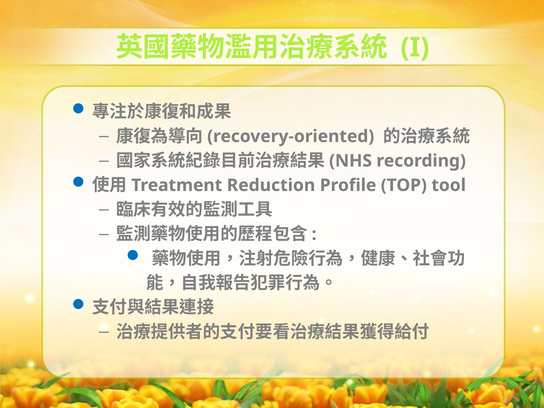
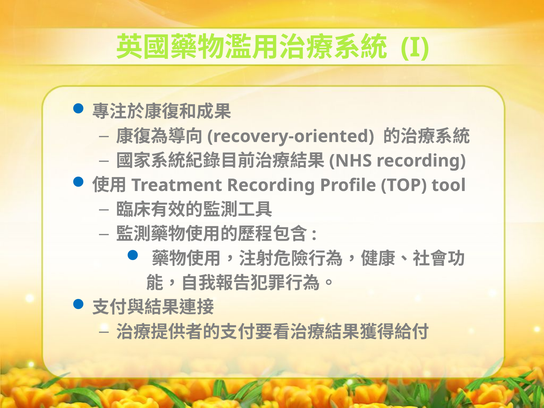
Reduction at (271, 185): Reduction -> Recording
